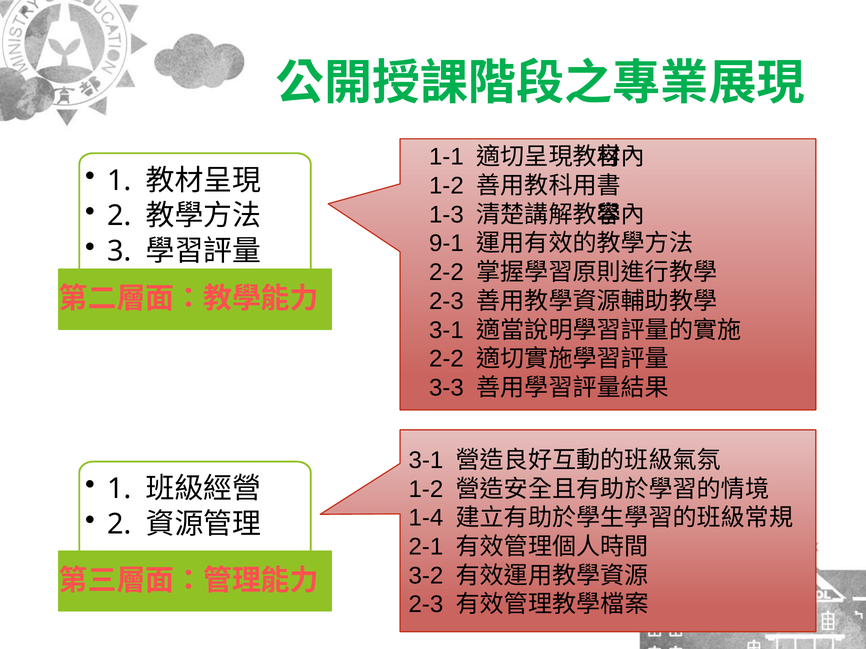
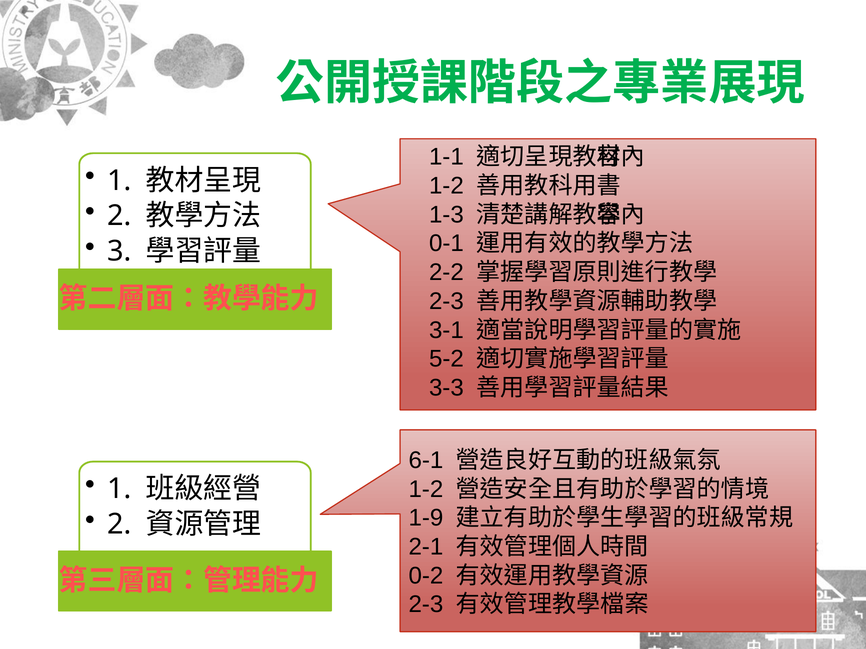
9-1: 9-1 -> 0-1
2-2 at (446, 359): 2-2 -> 5-2
3-1 at (426, 461): 3-1 -> 6-1
1-4: 1-4 -> 1-9
3-2: 3-2 -> 0-2
